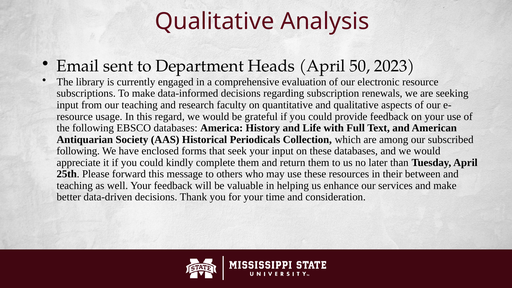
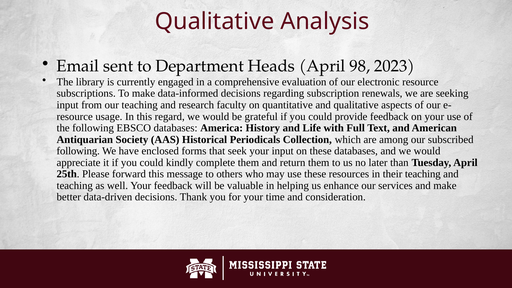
50: 50 -> 98
their between: between -> teaching
